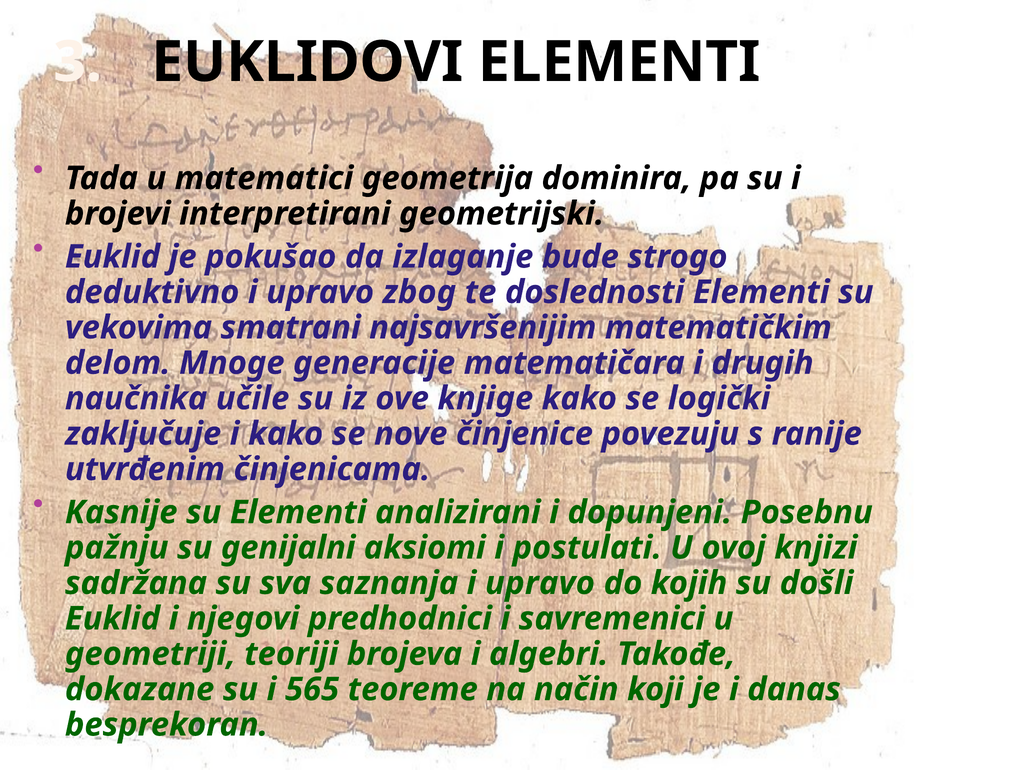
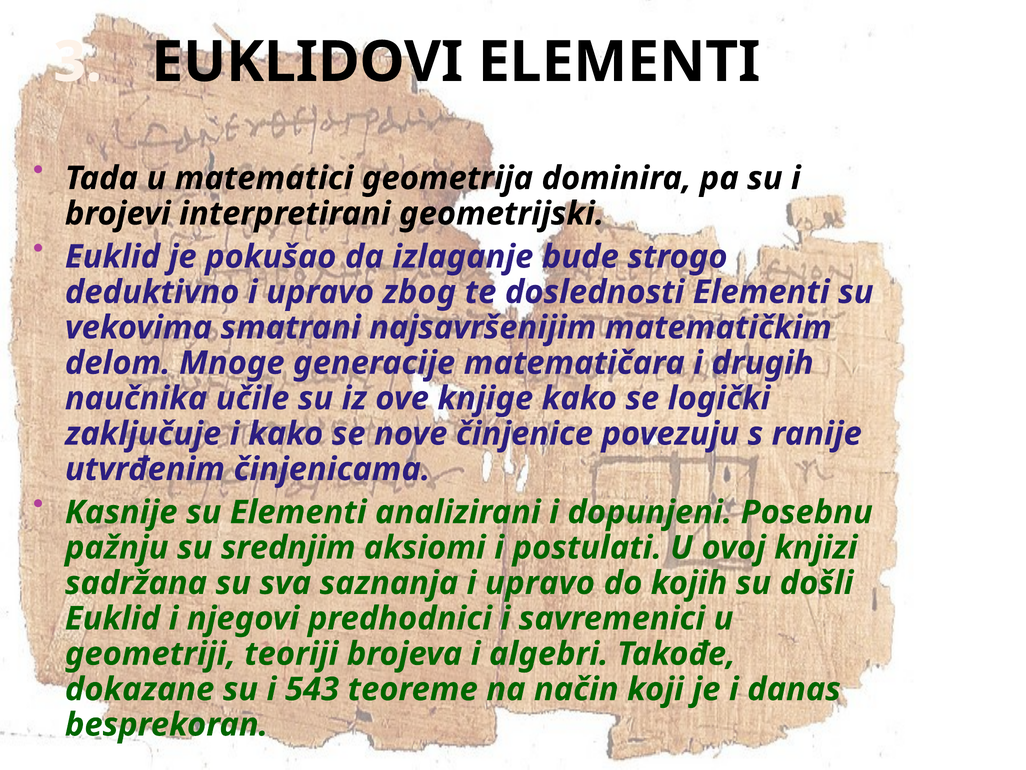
genijalni: genijalni -> srednjim
565: 565 -> 543
